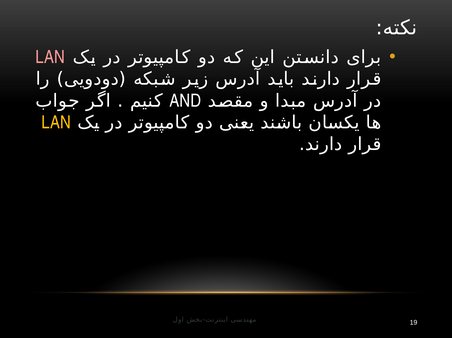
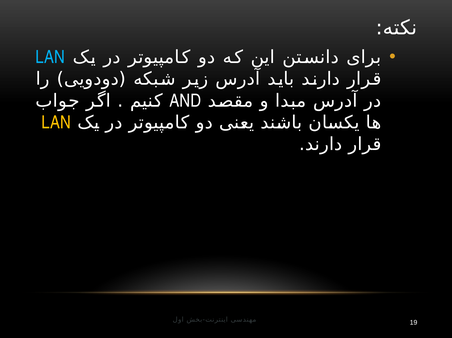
LAN at (50, 57) colour: pink -> light blue
